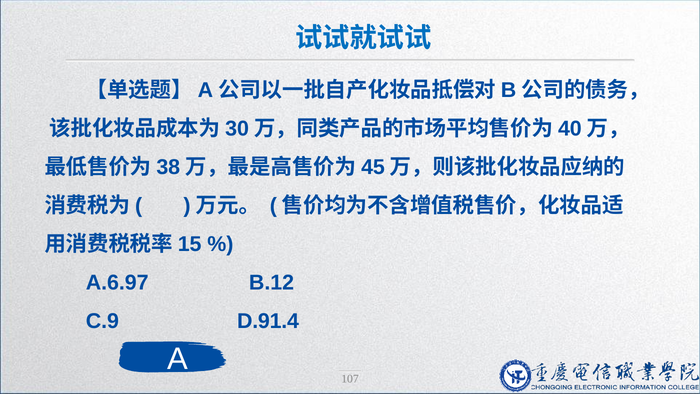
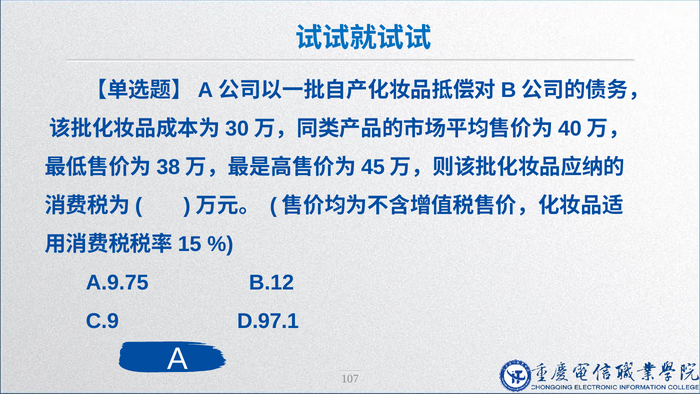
A.6.97: A.6.97 -> A.9.75
D.91.4: D.91.4 -> D.97.1
